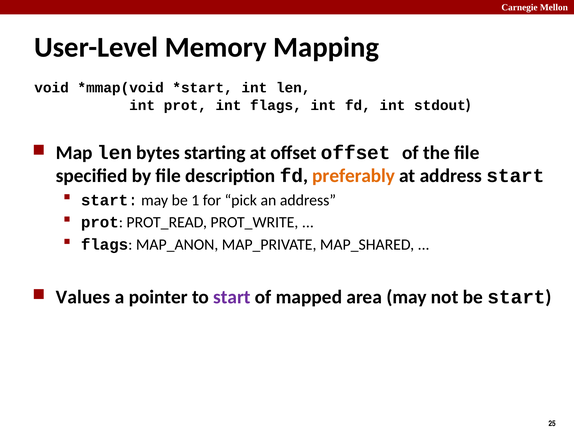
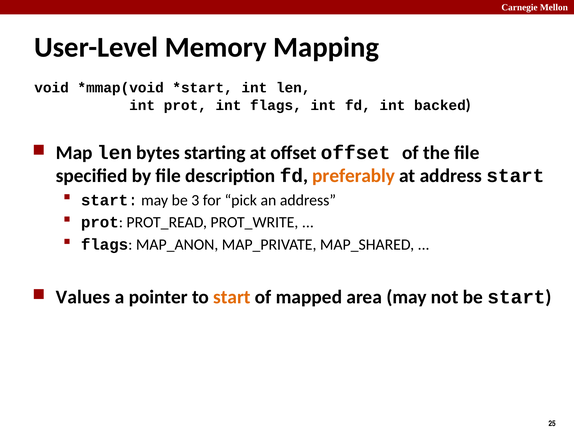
stdout: stdout -> backed
1: 1 -> 3
start at (232, 297) colour: purple -> orange
